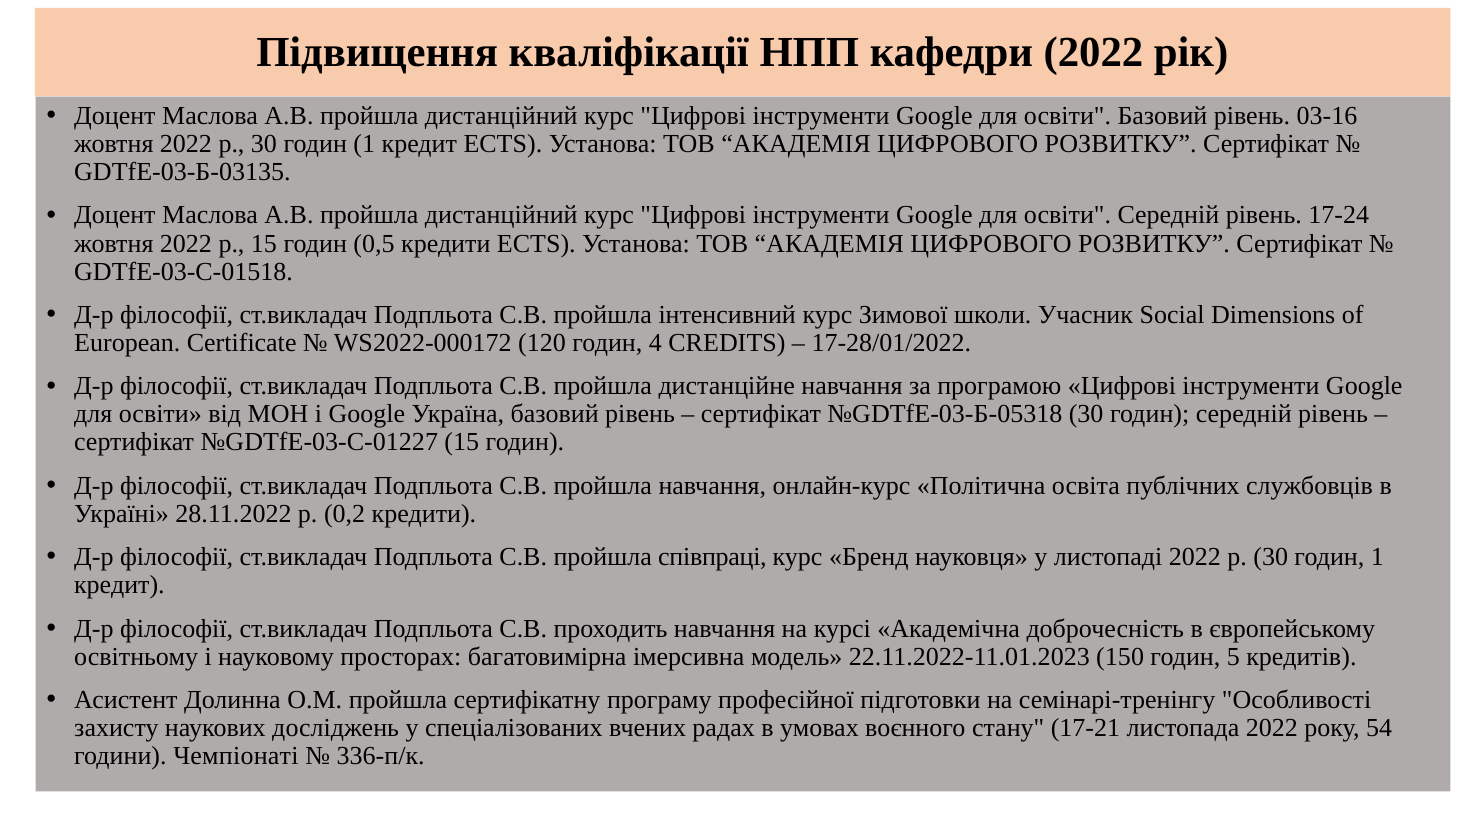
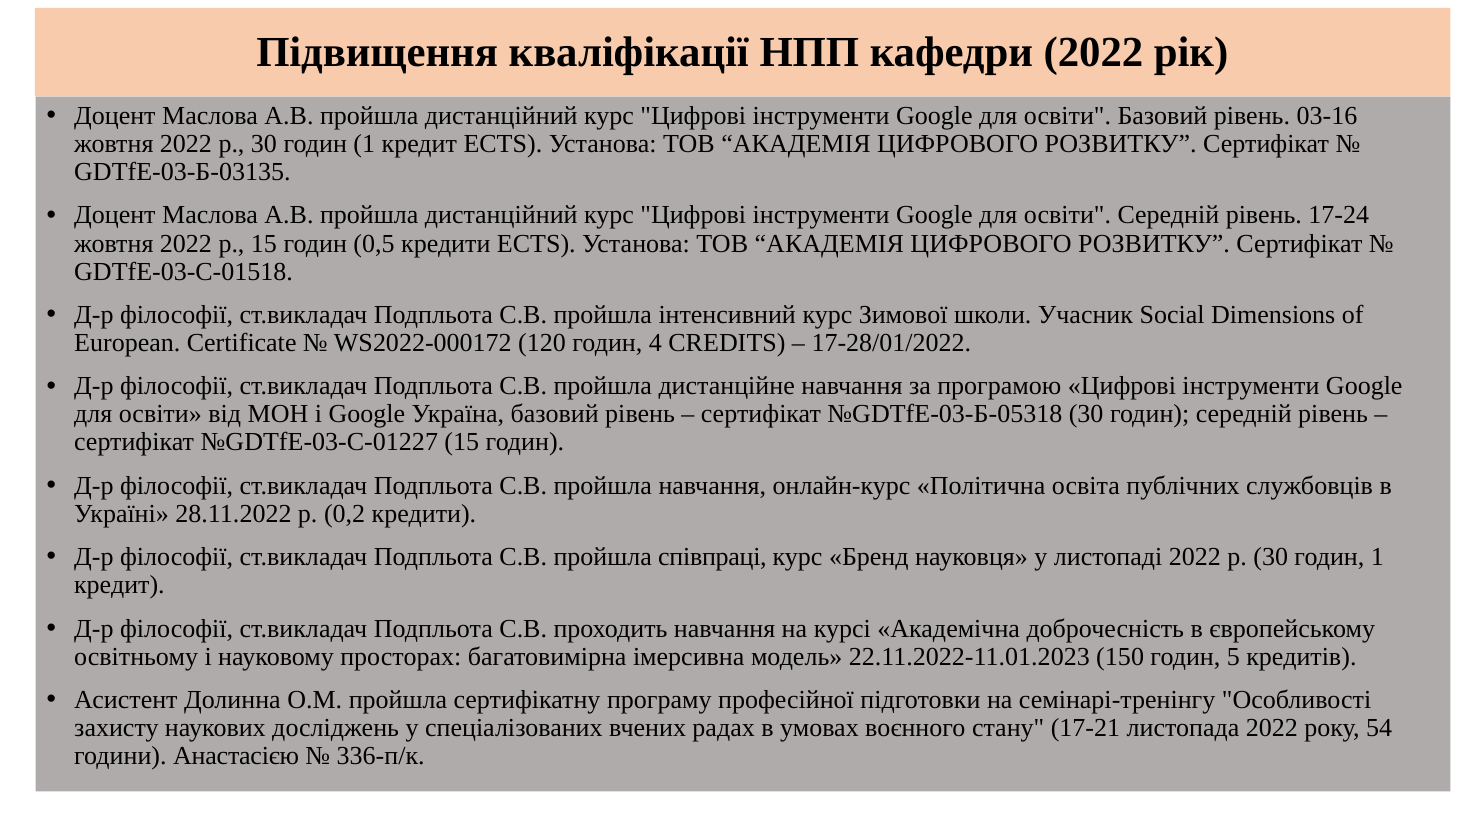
Чемпіонаті: Чемпіонаті -> Анастасією
